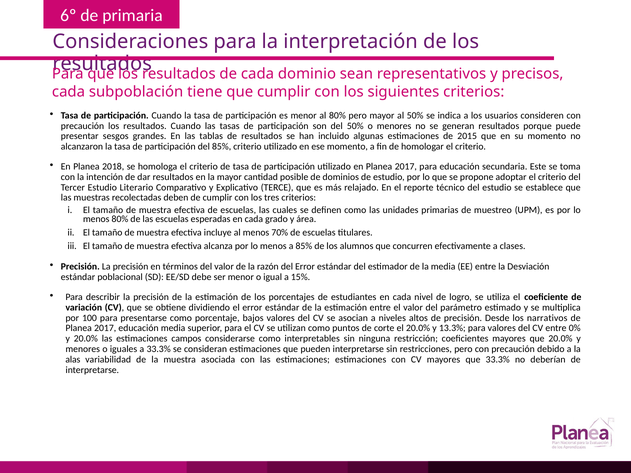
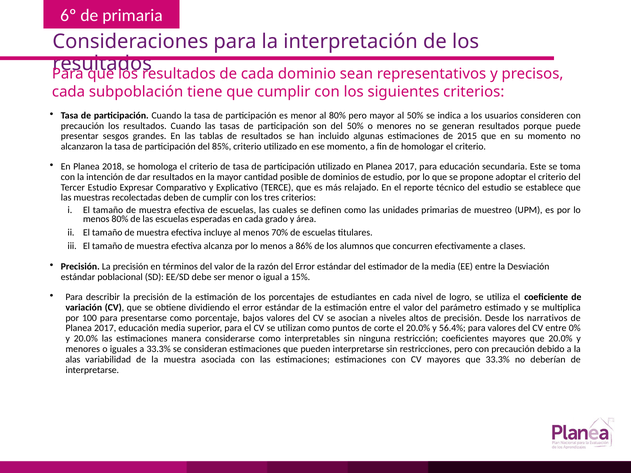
Literario: Literario -> Expresar
a 85%: 85% -> 86%
13.3%: 13.3% -> 56.4%
campos: campos -> manera
